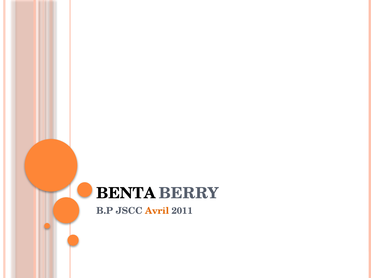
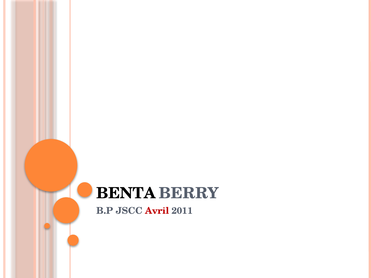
Avril colour: orange -> red
